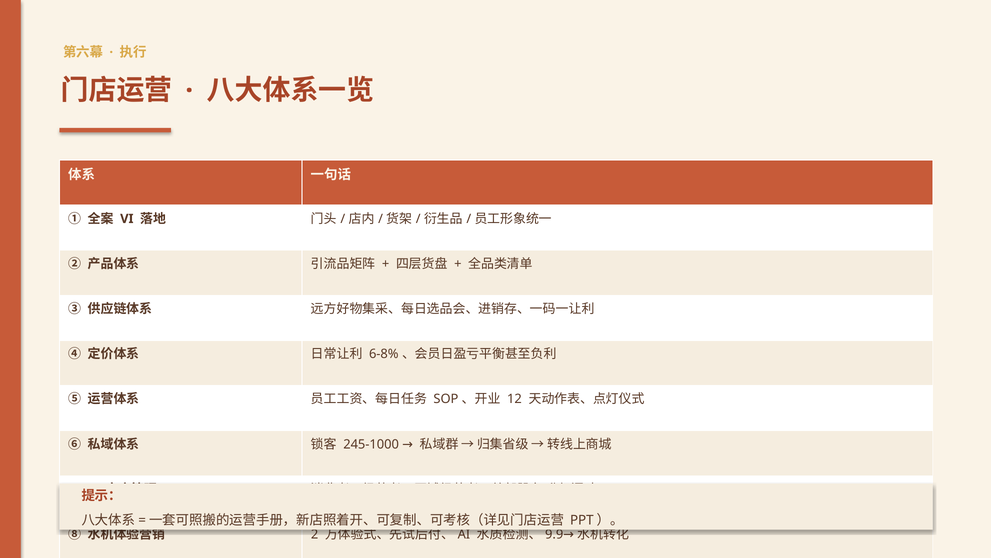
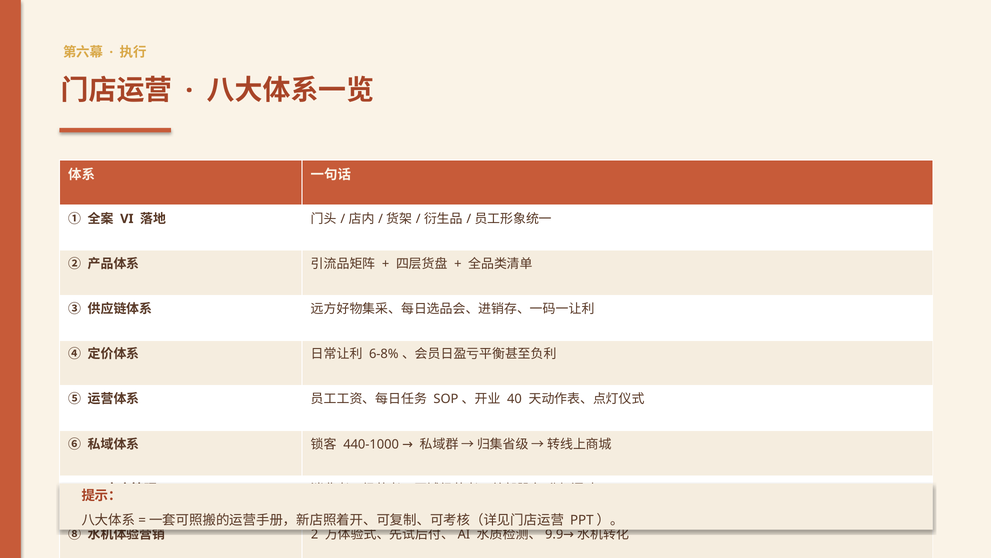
12: 12 -> 40
245-1000: 245-1000 -> 440-1000
